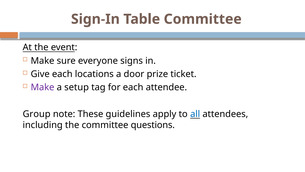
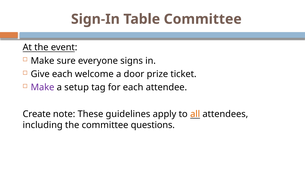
locations: locations -> welcome
Group: Group -> Create
all colour: blue -> orange
